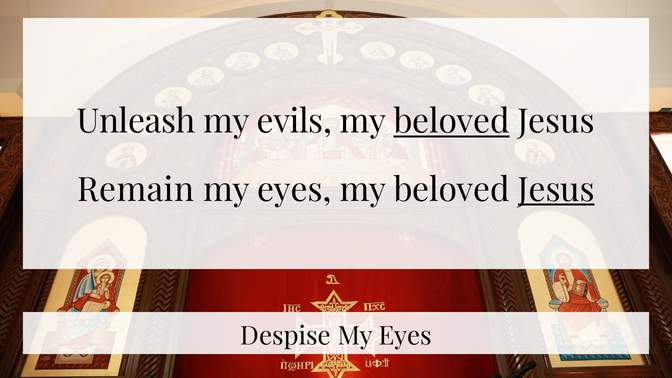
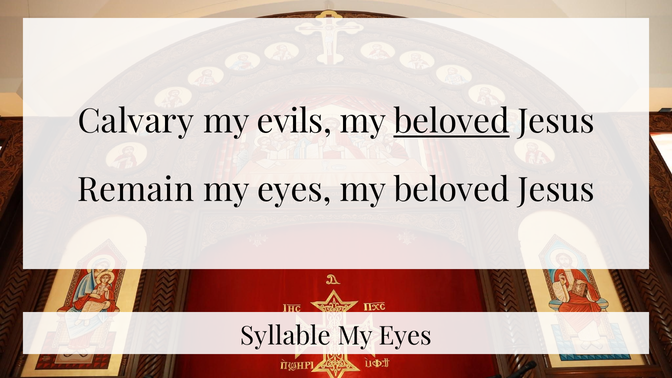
Unleash: Unleash -> Calvary
Jesus at (556, 190) underline: present -> none
Despise: Despise -> Syllable
